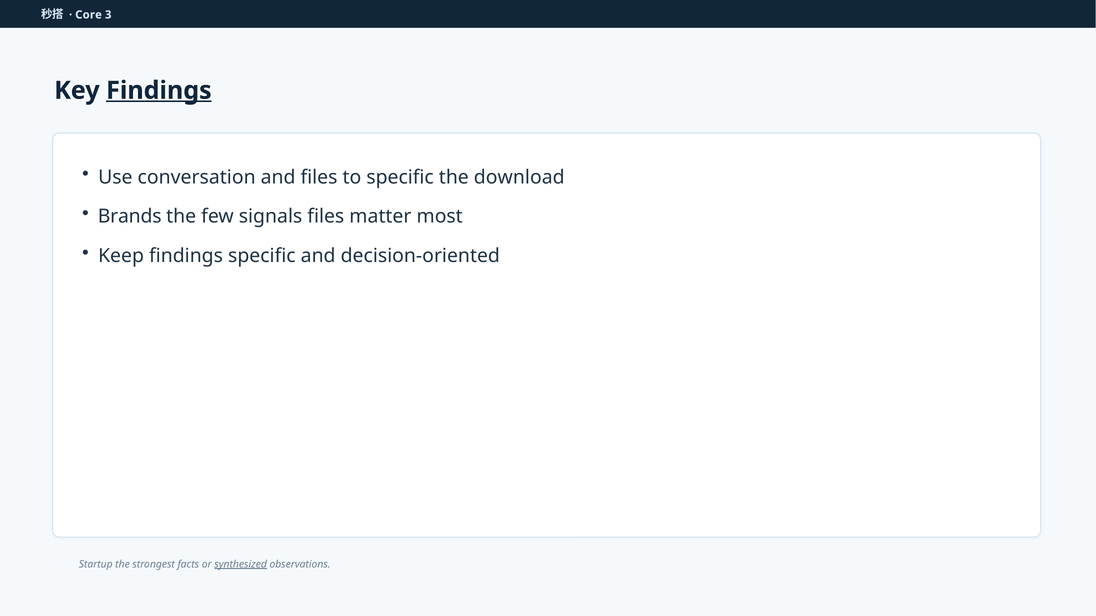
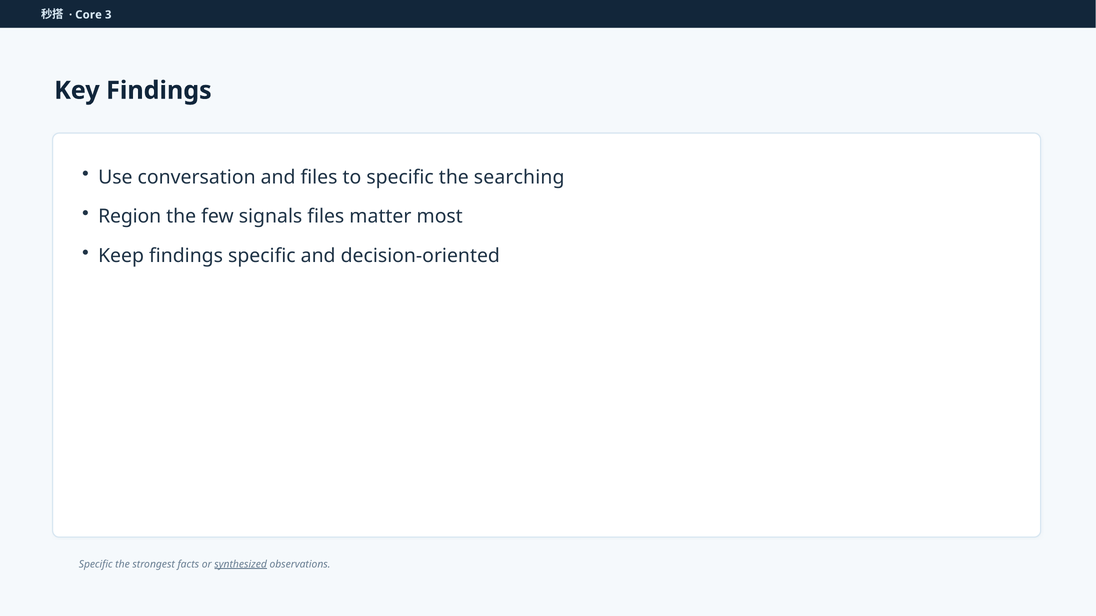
Findings at (159, 91) underline: present -> none
download: download -> searching
Brands: Brands -> Region
Startup at (96, 565): Startup -> Specific
